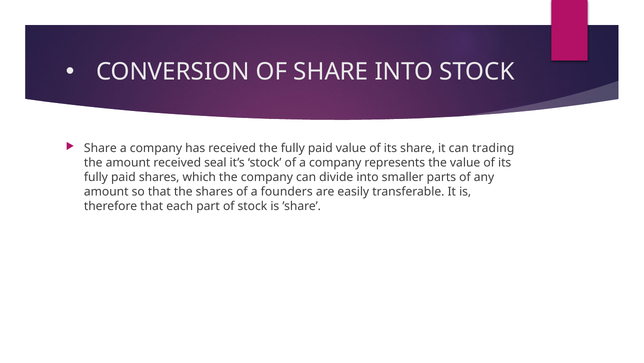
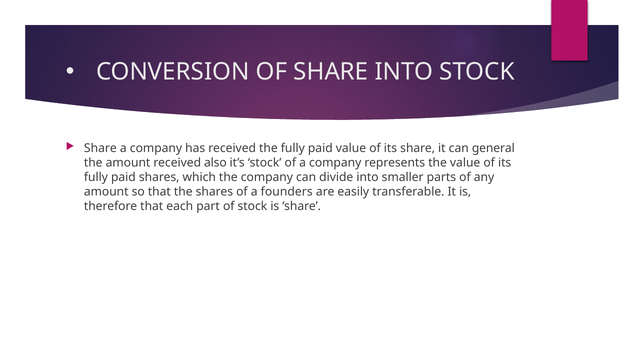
trading: trading -> general
seal: seal -> also
